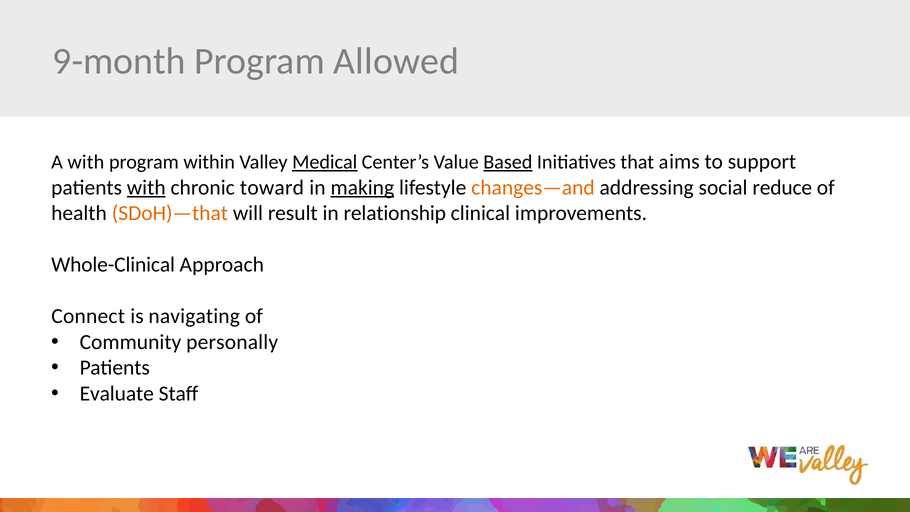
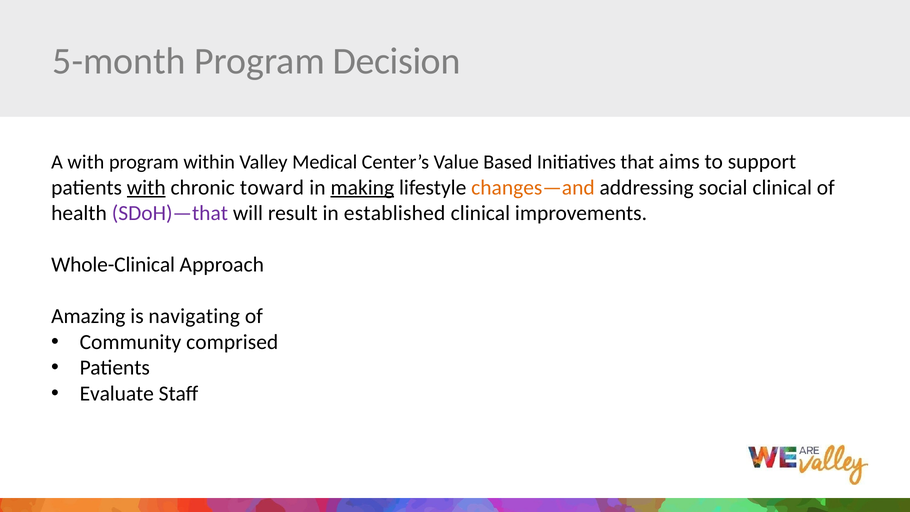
9-month: 9-month -> 5-month
Allowed: Allowed -> Decision
Medical underline: present -> none
Based underline: present -> none
social reduce: reduce -> clinical
SDoH)—that colour: orange -> purple
relationship: relationship -> established
Connect: Connect -> Amazing
personally: personally -> comprised
